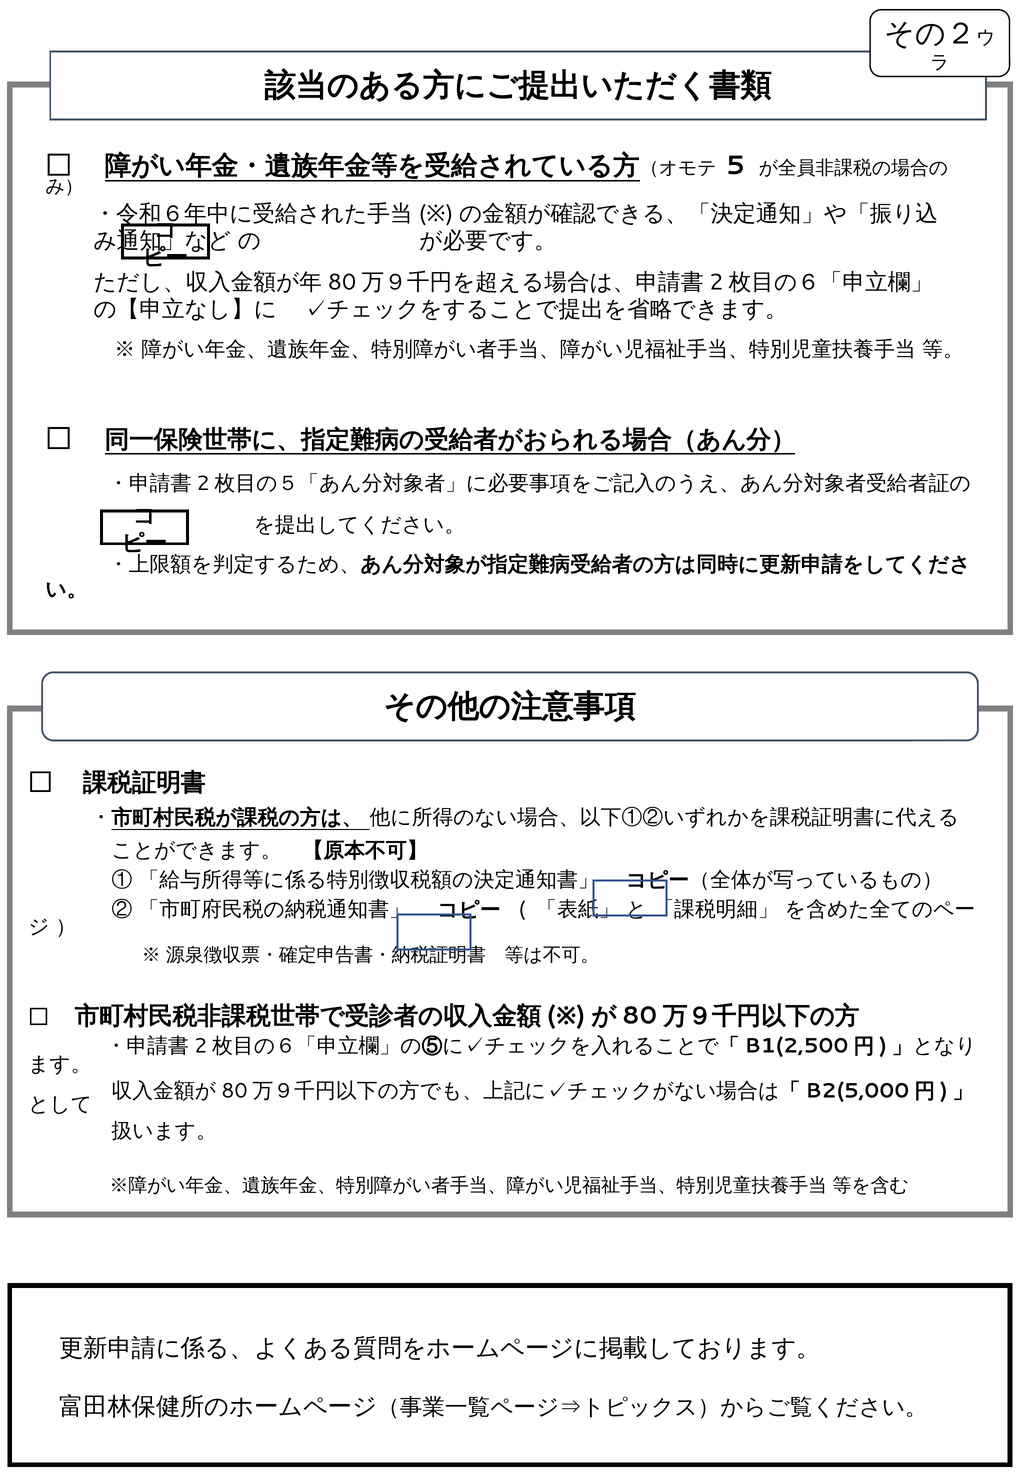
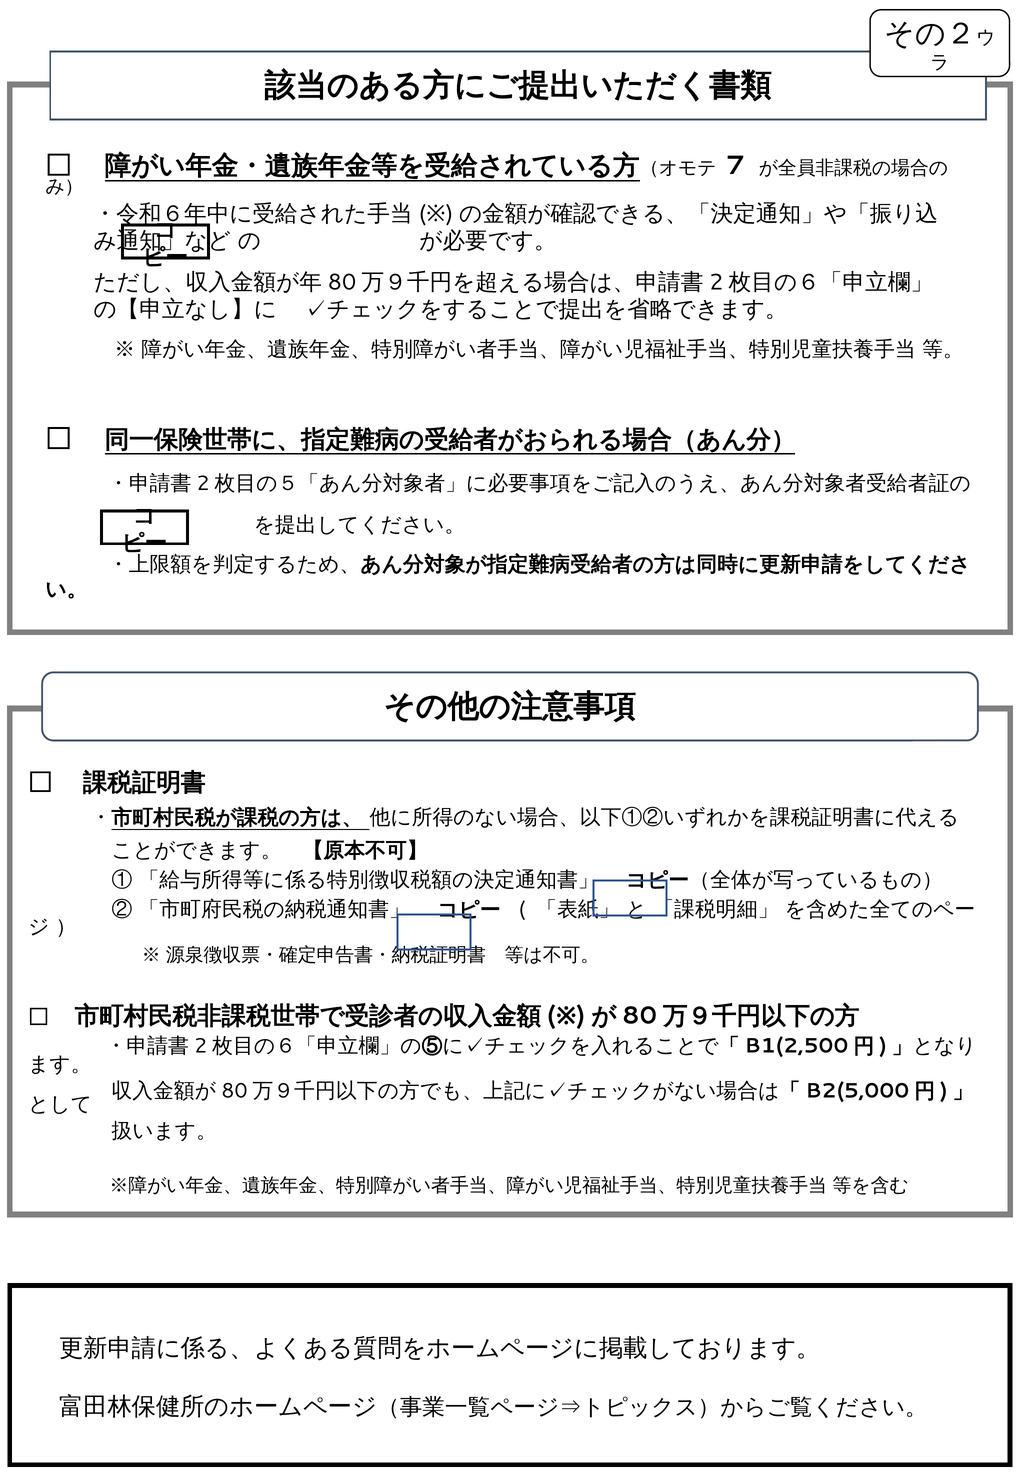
5: 5 -> 7
